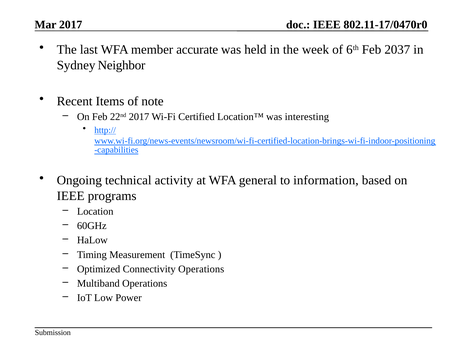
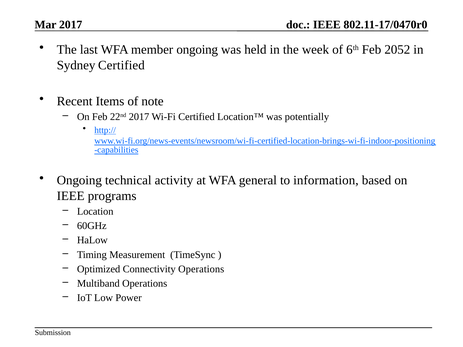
member accurate: accurate -> ongoing
2037: 2037 -> 2052
Sydney Neighbor: Neighbor -> Certified
interesting: interesting -> potentially
